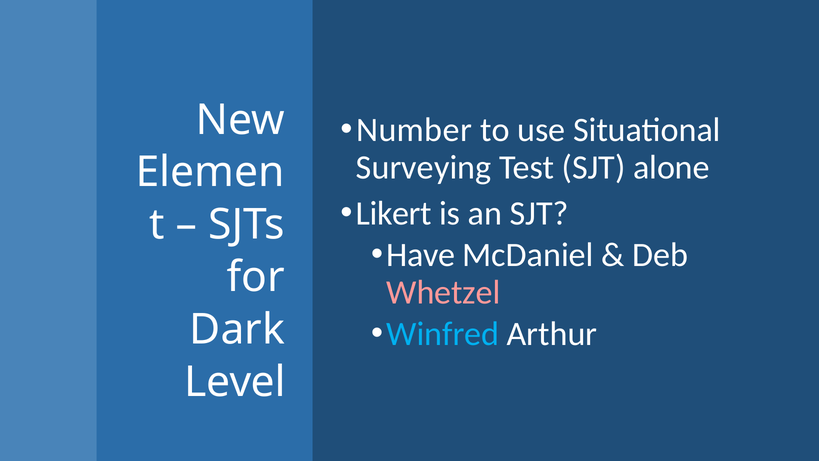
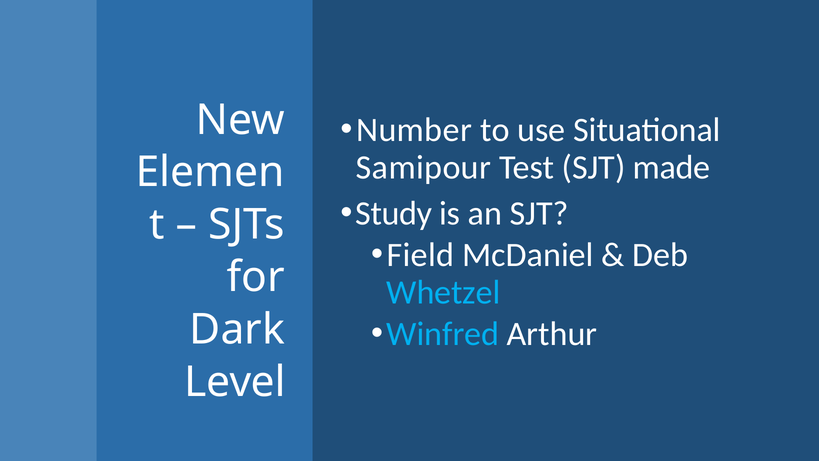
Surveying: Surveying -> Samipour
alone: alone -> made
Likert: Likert -> Study
Have: Have -> Field
Whetzel colour: pink -> light blue
